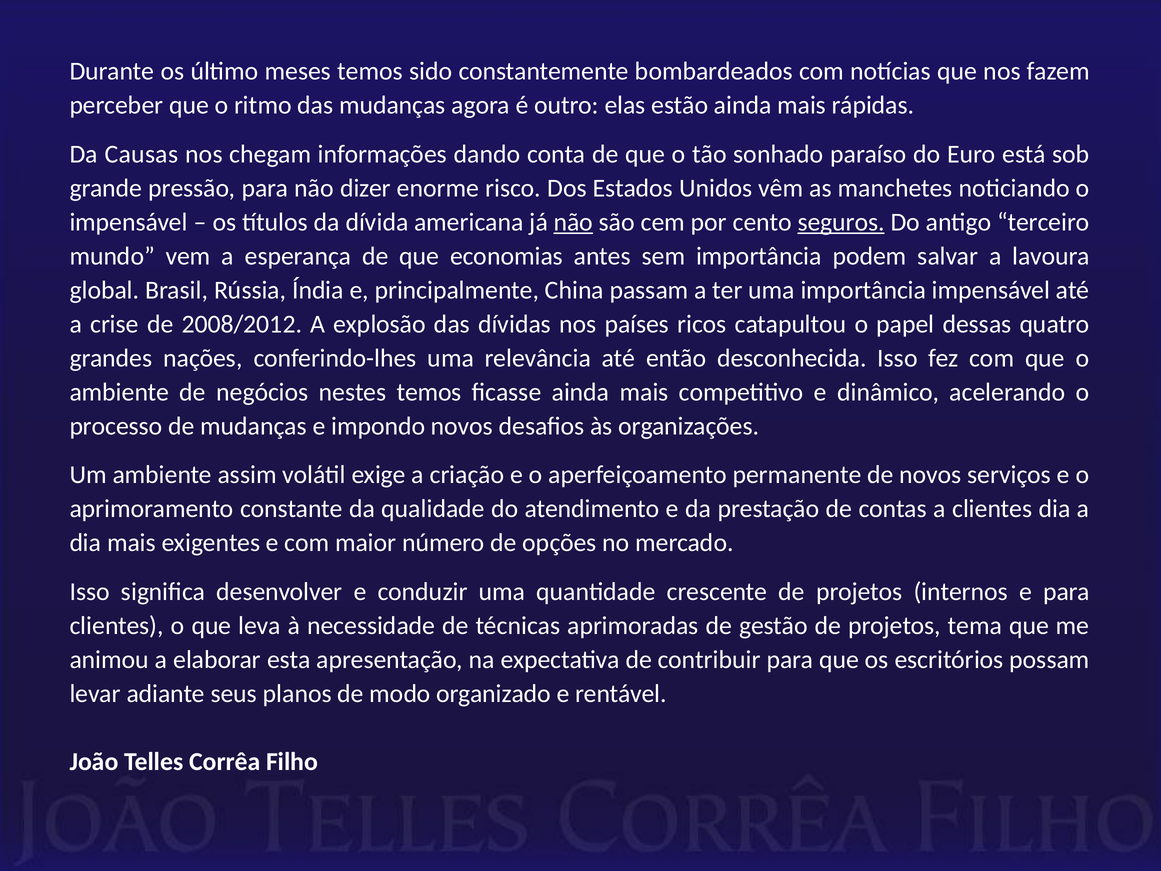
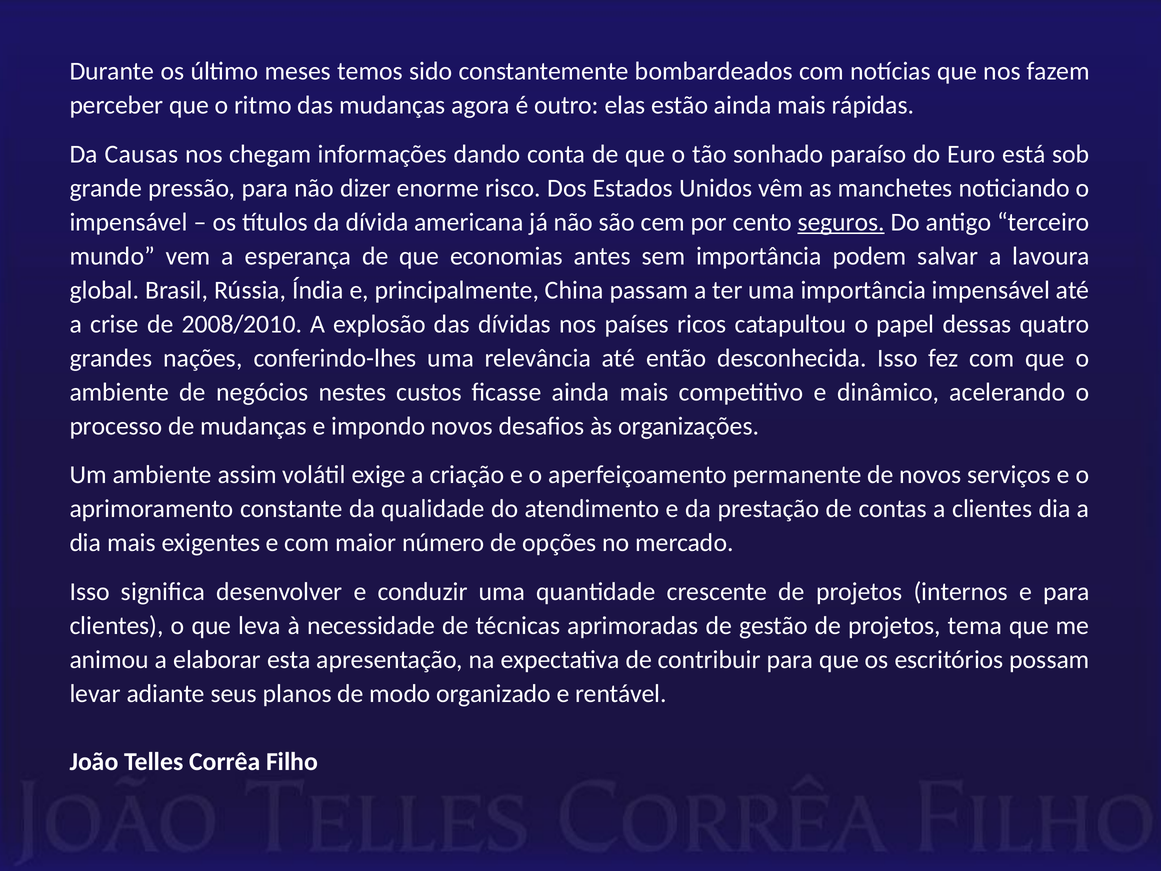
não at (573, 222) underline: present -> none
2008/2012: 2008/2012 -> 2008/2010
nestes temos: temos -> custos
